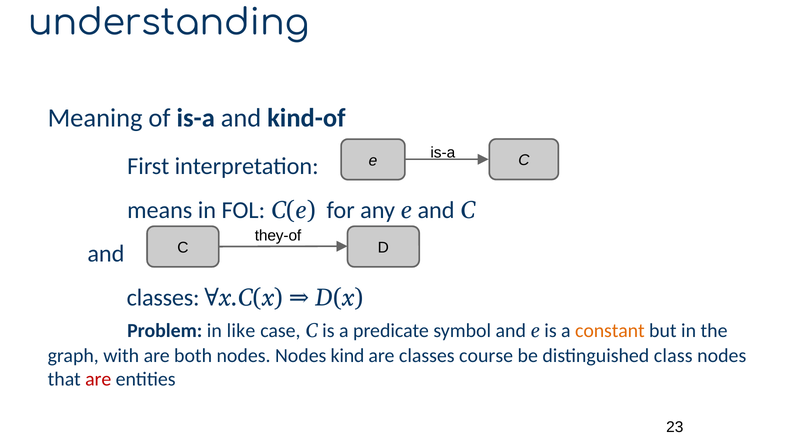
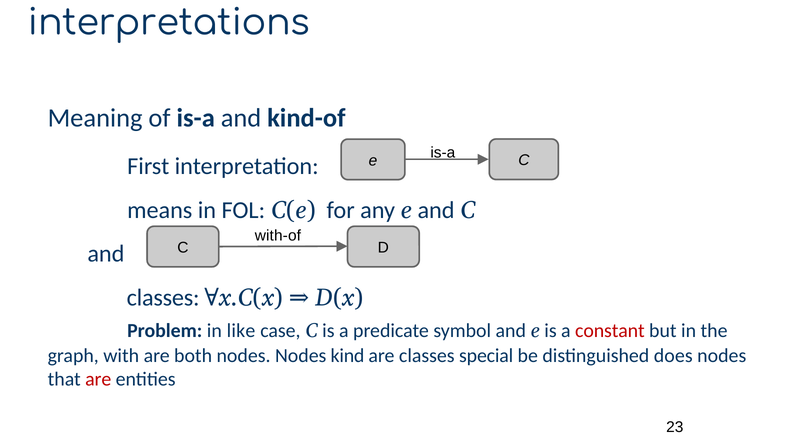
understanding: understanding -> interpretations
they-of: they-of -> with-of
constant colour: orange -> red
course: course -> special
class: class -> does
